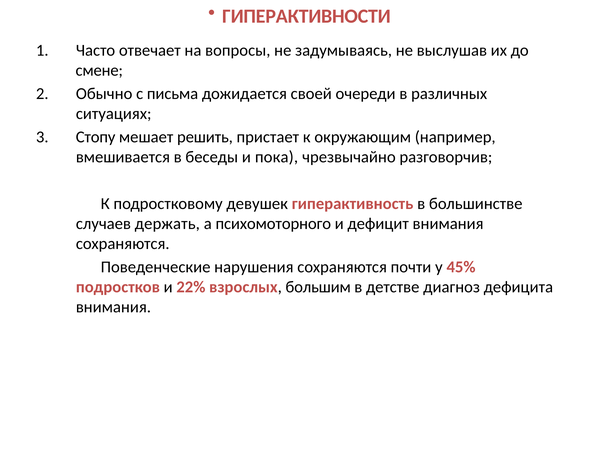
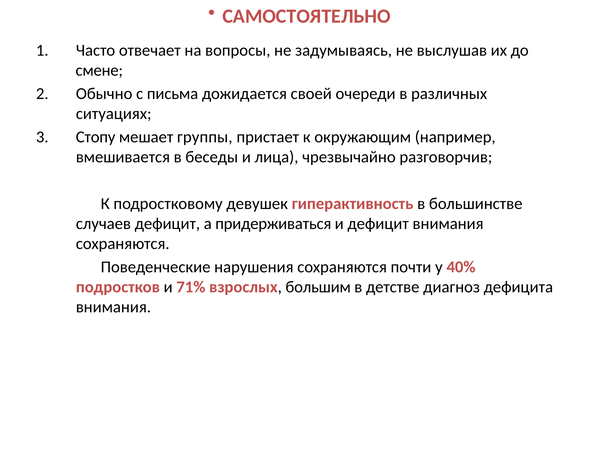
ГИПЕРАКТИВНОСТИ: ГИПЕРАКТИВНОСТИ -> САМОСТОЯТЕЛЬНО
решить: решить -> группы
пока: пока -> лица
случаев держать: держать -> дефицит
психомоторного: психомоторного -> придерживаться
45%: 45% -> 40%
22%: 22% -> 71%
